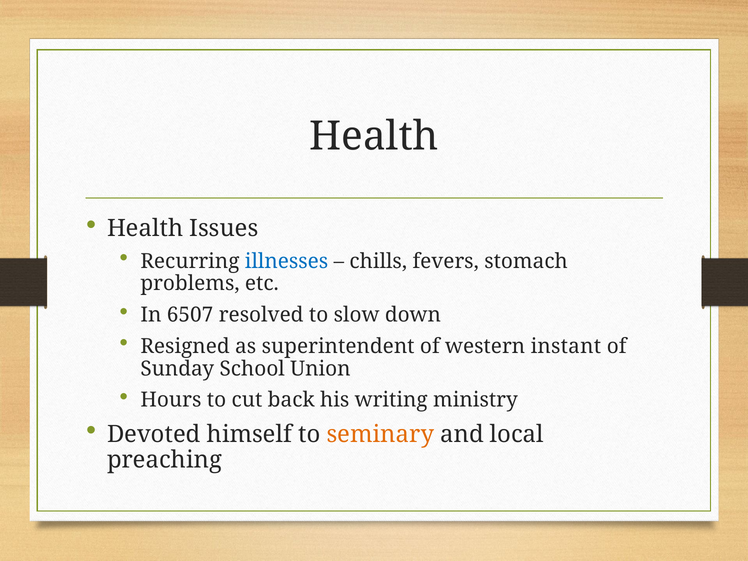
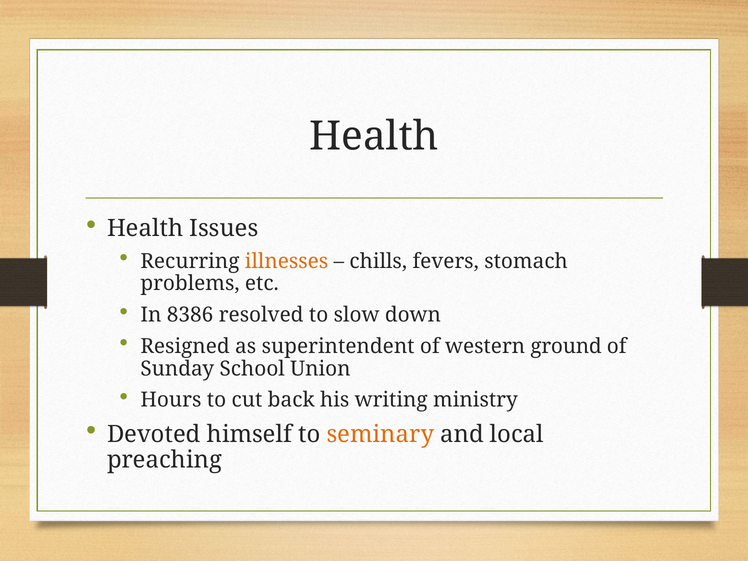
illnesses colour: blue -> orange
6507: 6507 -> 8386
instant: instant -> ground
